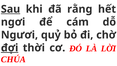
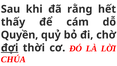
Sau underline: present -> none
ngơi: ngơi -> thấy
Ngươi: Ngươi -> Quyền
